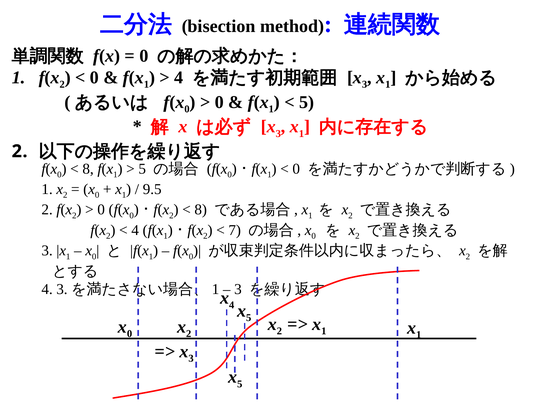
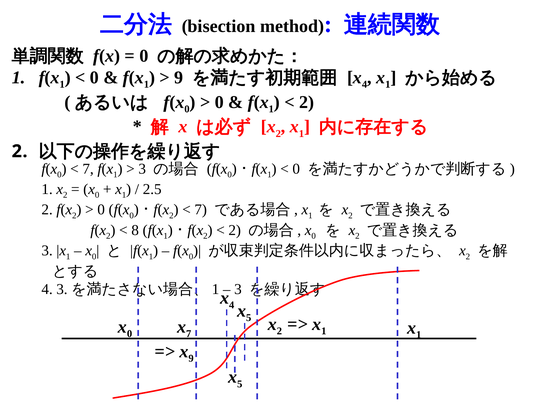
2 at (62, 85): 2 -> 1
4 at (179, 78): 4 -> 9
3 at (365, 85): 3 -> 4
5 at (307, 102): 5 -> 2
3 at (278, 134): 3 -> 2
8 at (88, 169): 8 -> 7
5 at (142, 169): 5 -> 3
9.5: 9.5 -> 2.5
8 at (201, 210): 8 -> 7
4 at (135, 230): 4 -> 8
7 at (235, 230): 7 -> 2
2 at (189, 334): 2 -> 7
3 at (191, 358): 3 -> 9
